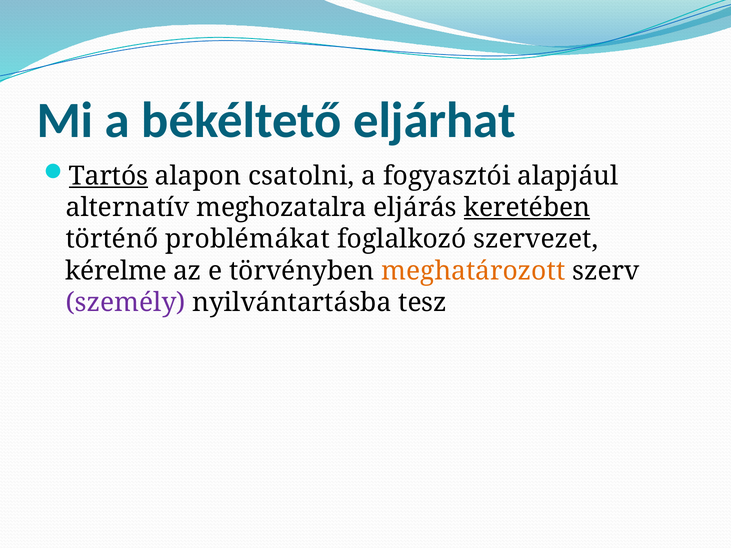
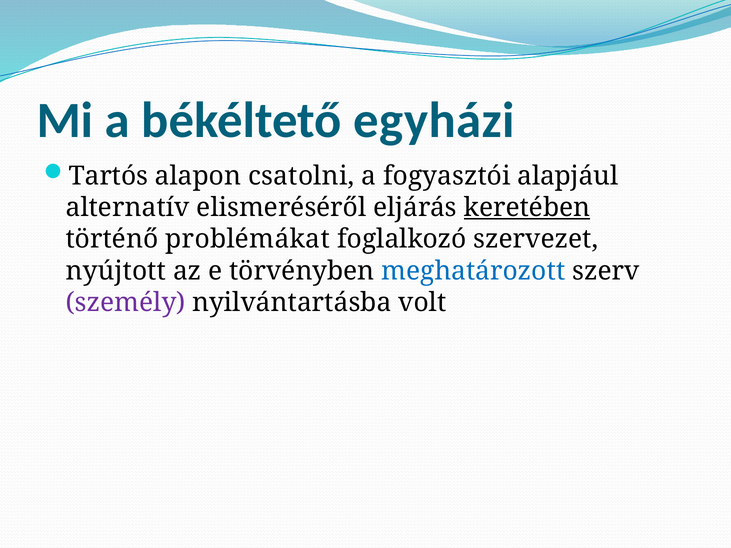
eljárhat: eljárhat -> egyházi
Tartós underline: present -> none
meghozatalra: meghozatalra -> elismeréséről
kérelme: kérelme -> nyújtott
meghatározott colour: orange -> blue
tesz: tesz -> volt
